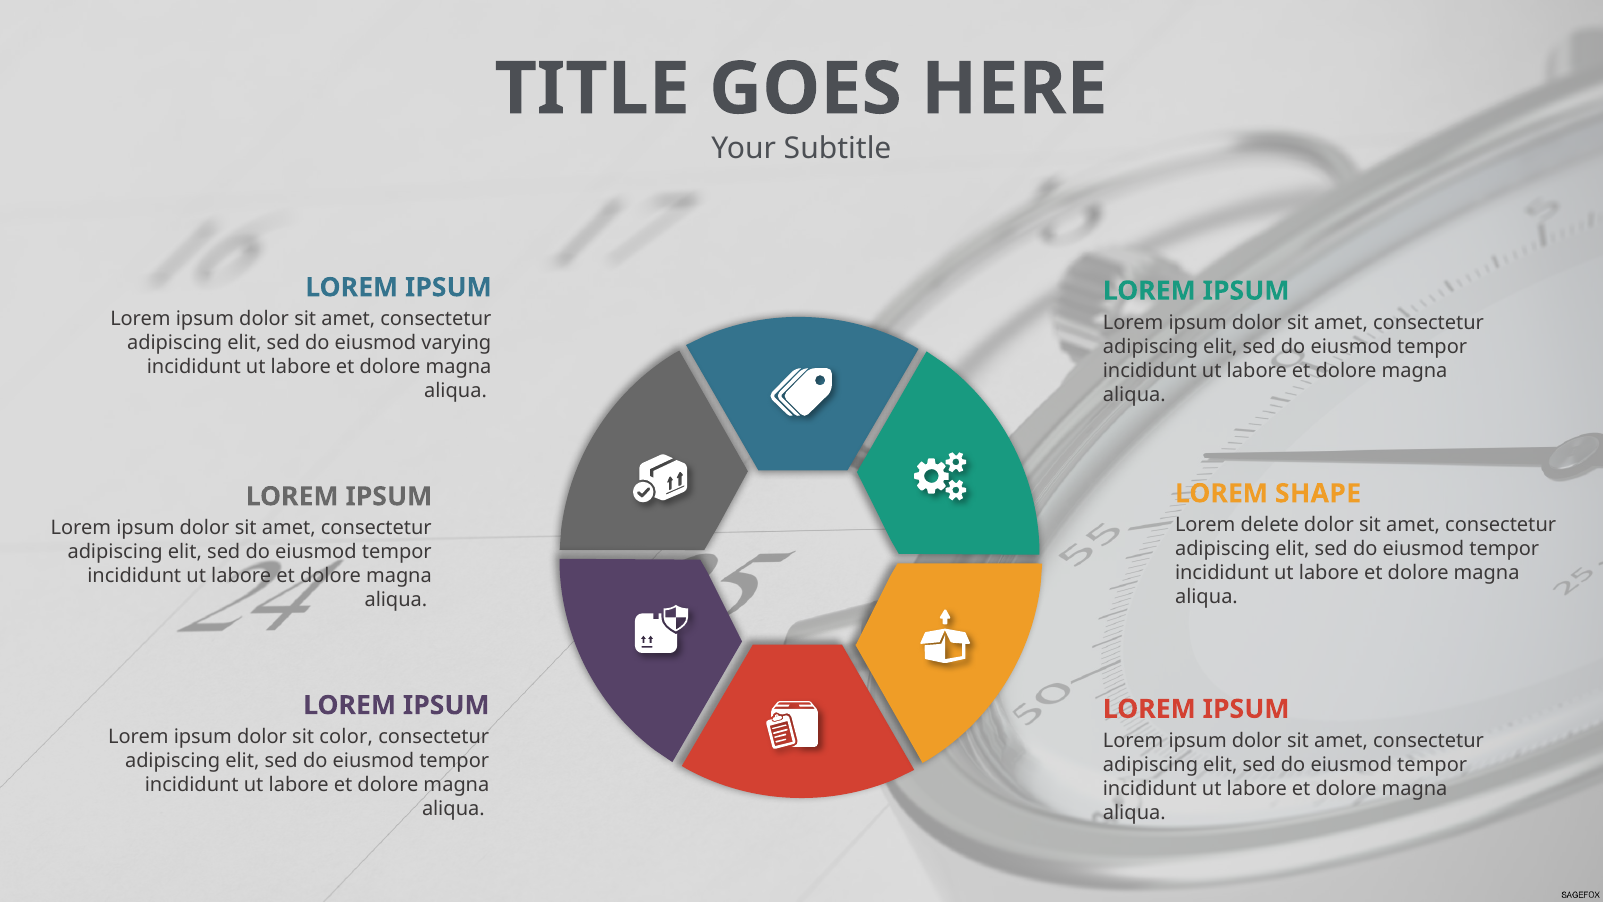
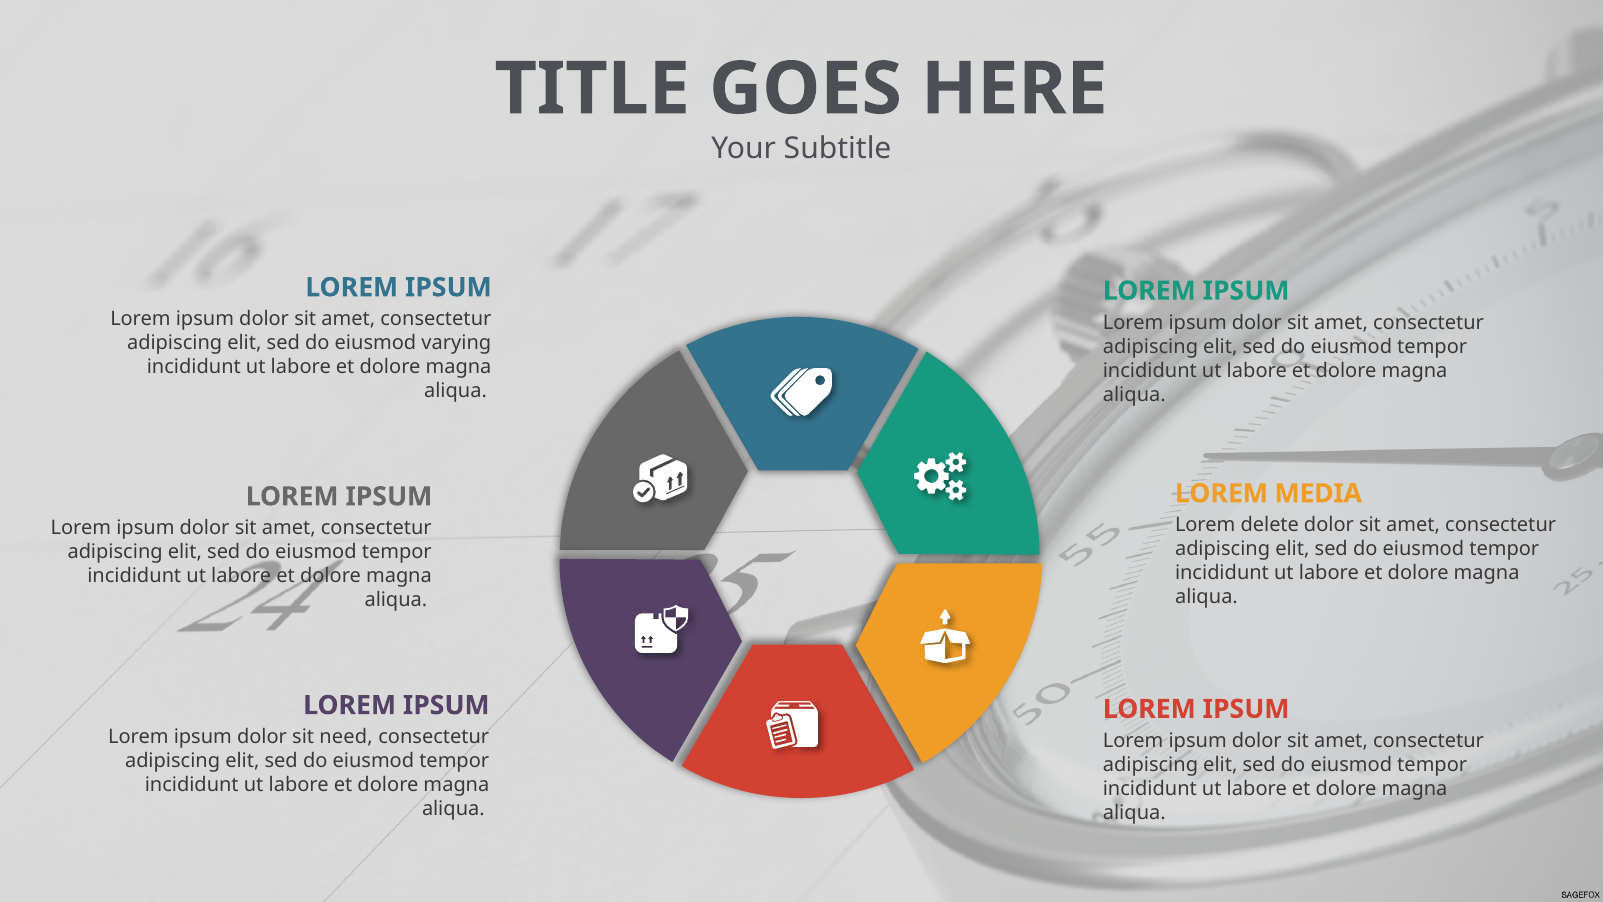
SHAPE: SHAPE -> MEDIA
color: color -> need
